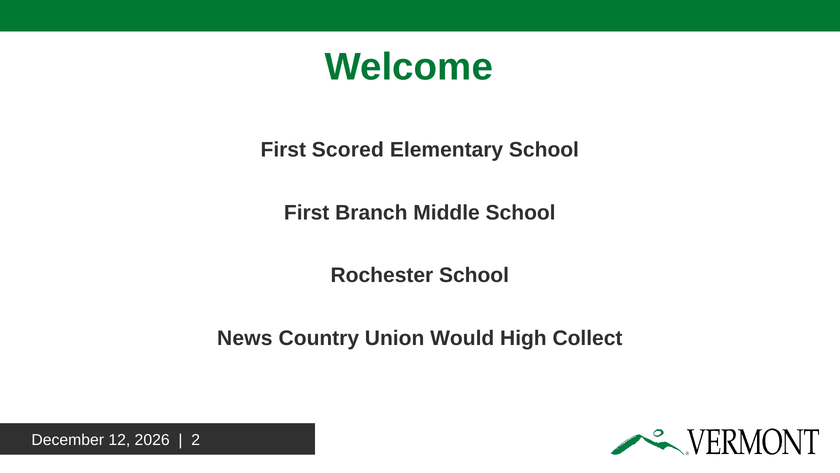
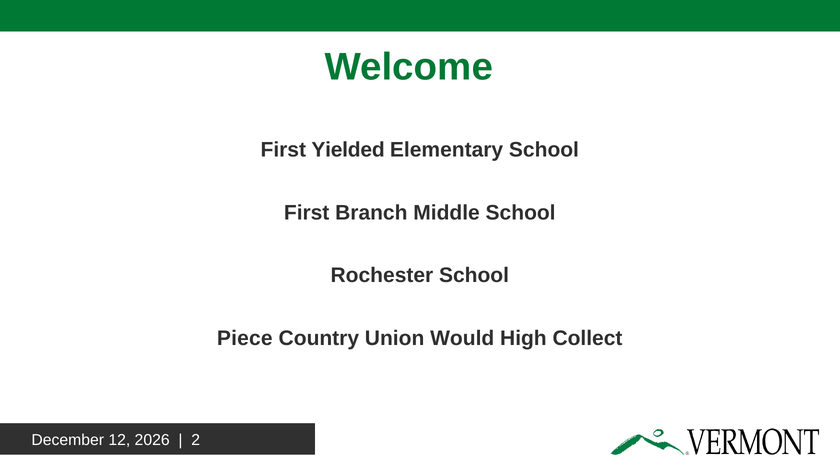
Scored: Scored -> Yielded
News: News -> Piece
